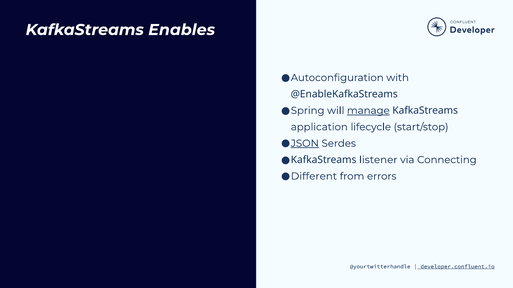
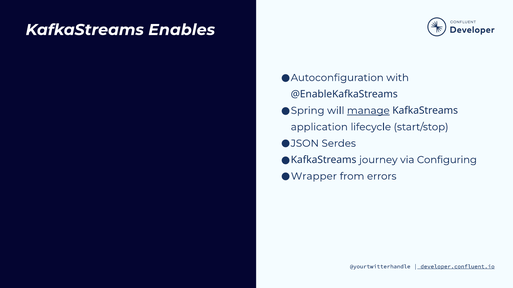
JSON underline: present -> none
listener: listener -> journey
Connecting: Connecting -> Configuring
Different: Different -> Wrapper
